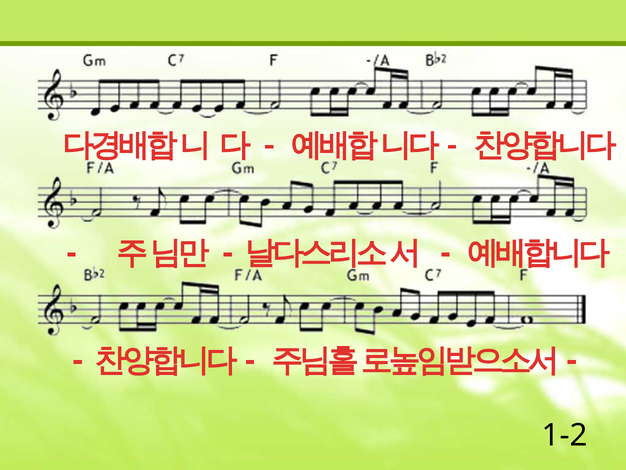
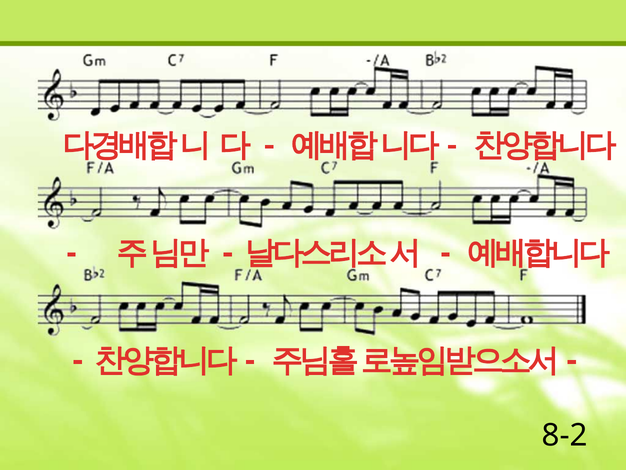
1-2: 1-2 -> 8-2
